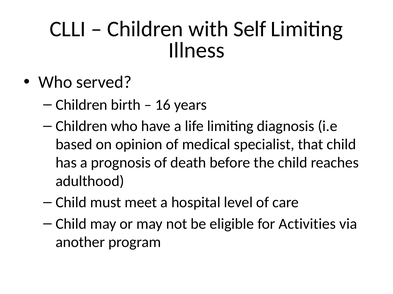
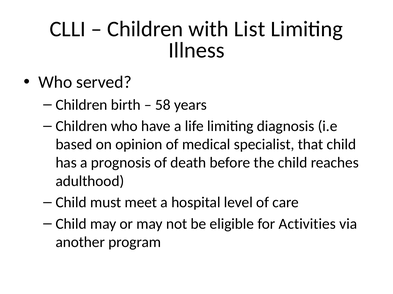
Self: Self -> List
16: 16 -> 58
